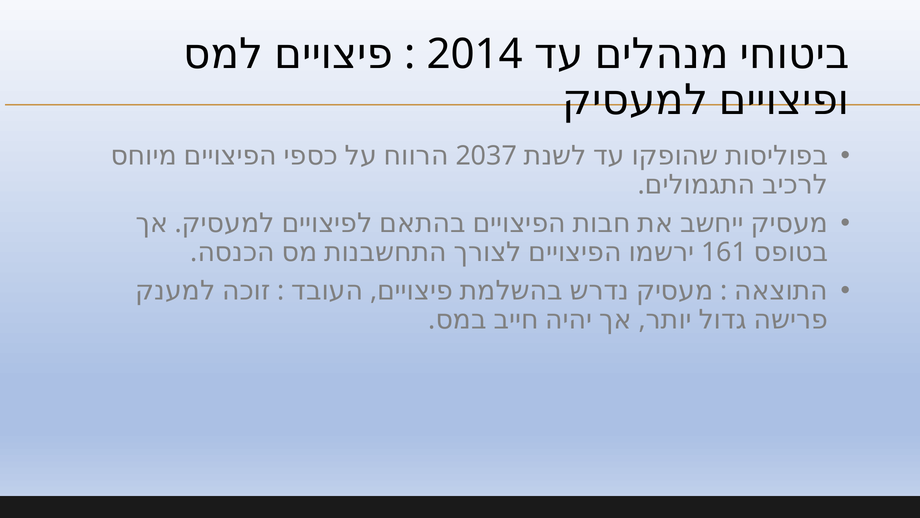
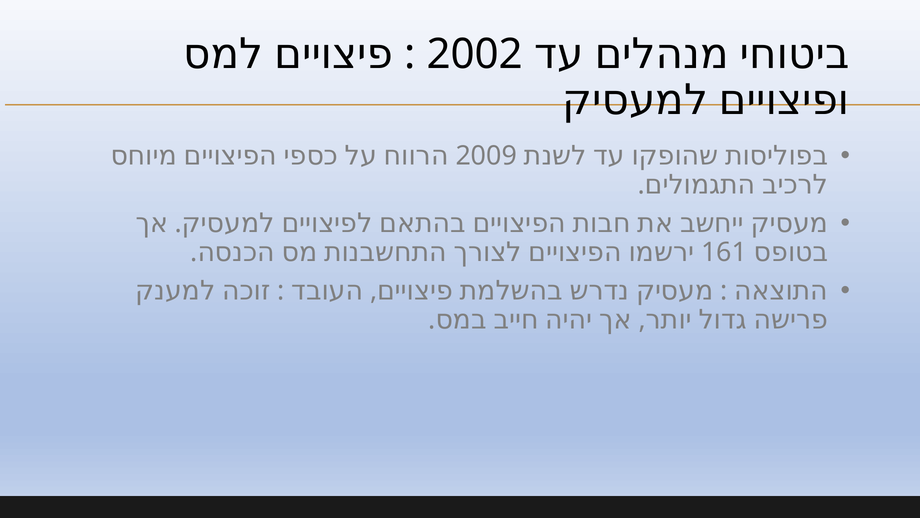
2014: 2014 -> 2002
2037: 2037 -> 2009
